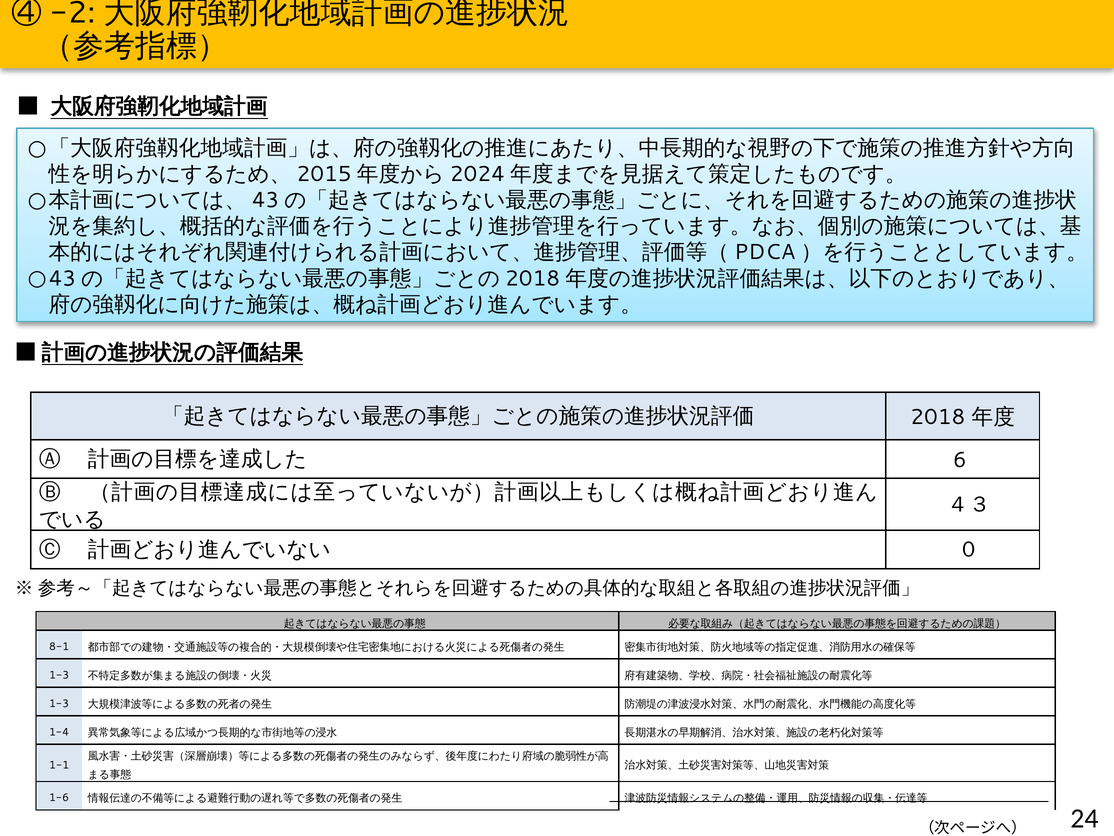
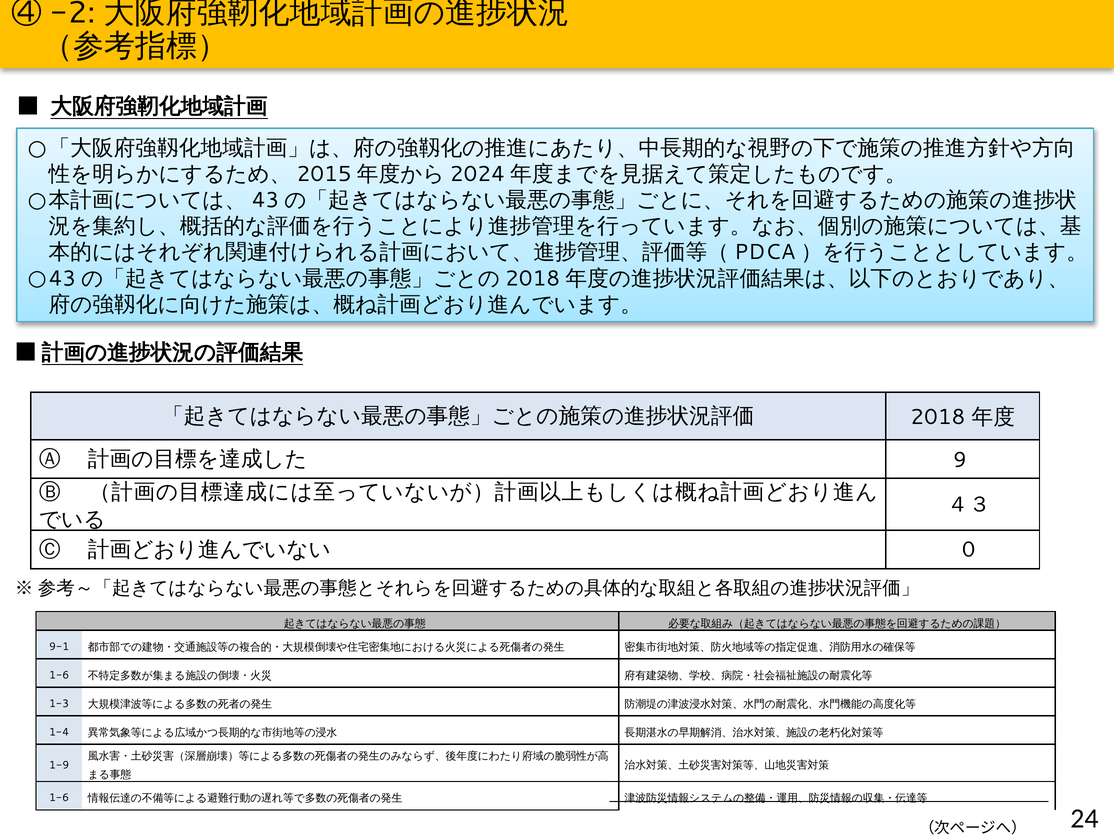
6: 6 -> 9
8-1: 8-1 -> 9-1
1-3 at (59, 675): 1-3 -> 1-6
1-1: 1-1 -> 1-9
